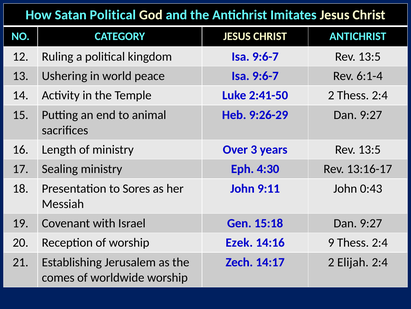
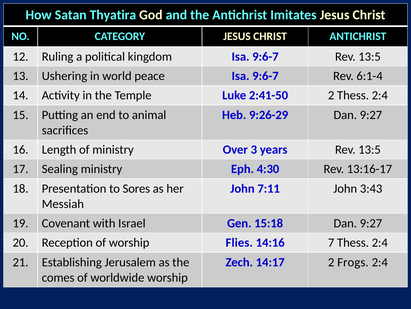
Satan Political: Political -> Thyatira
9:11: 9:11 -> 7:11
0:43: 0:43 -> 3:43
Ezek: Ezek -> Flies
9: 9 -> 7
Elijah: Elijah -> Frogs
